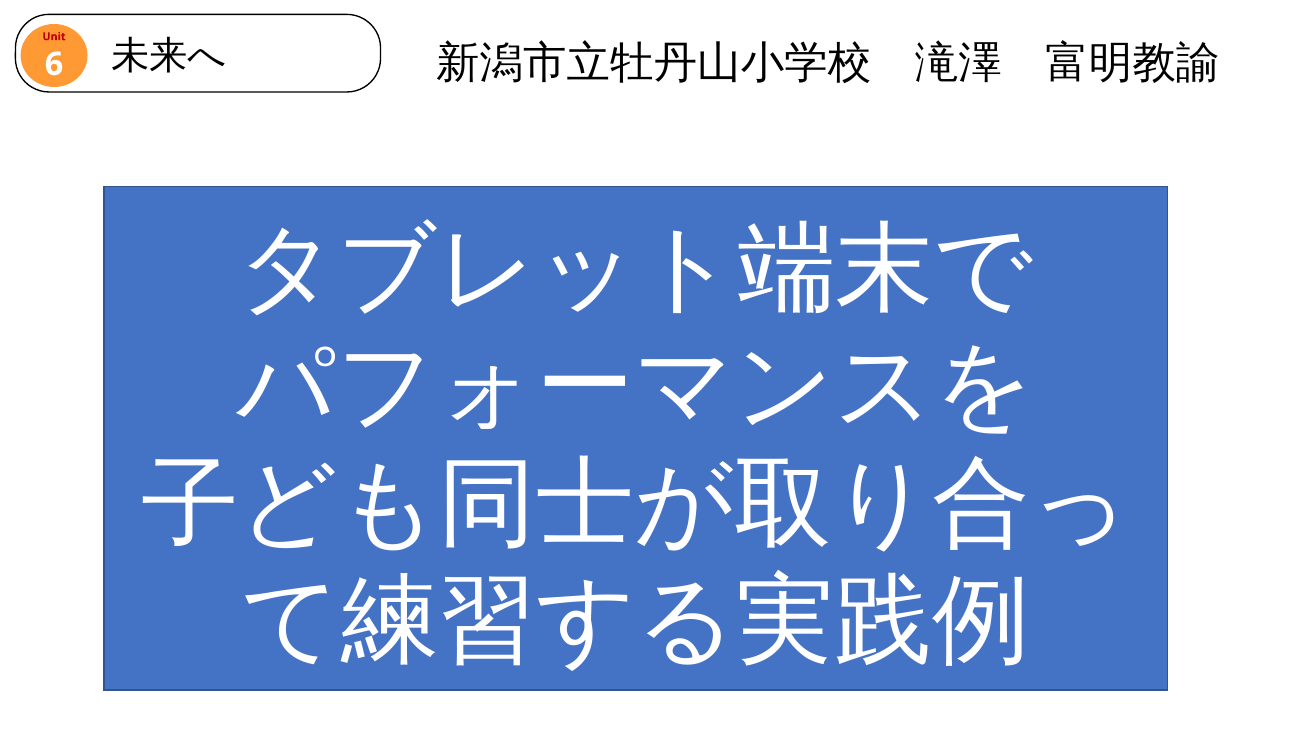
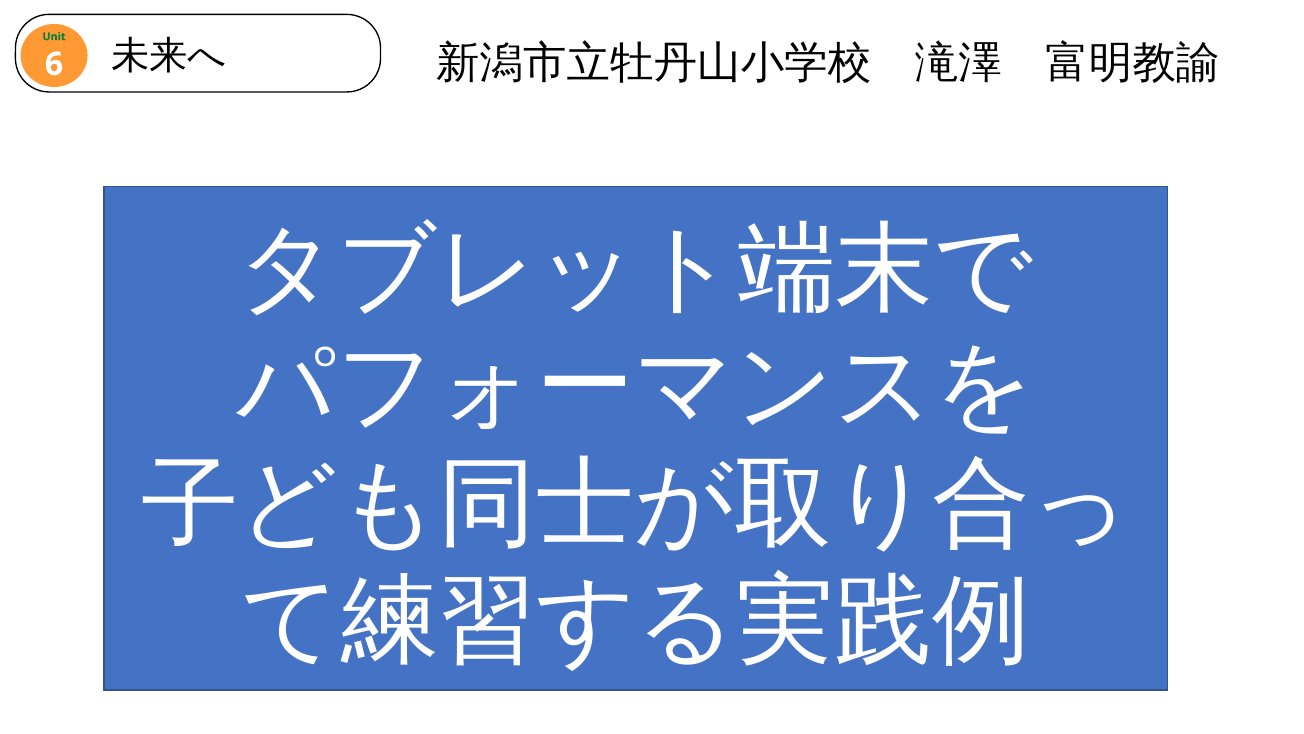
Unit colour: red -> green
